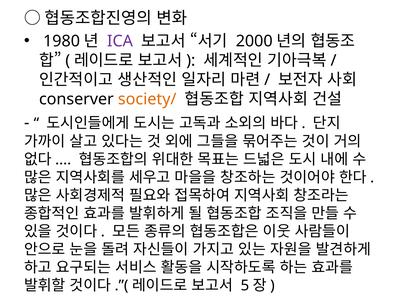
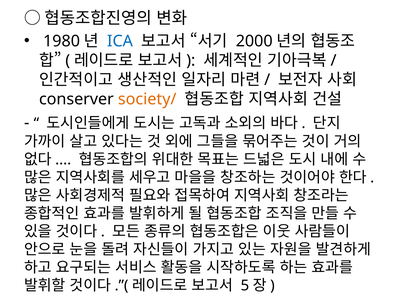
ICA colour: purple -> blue
